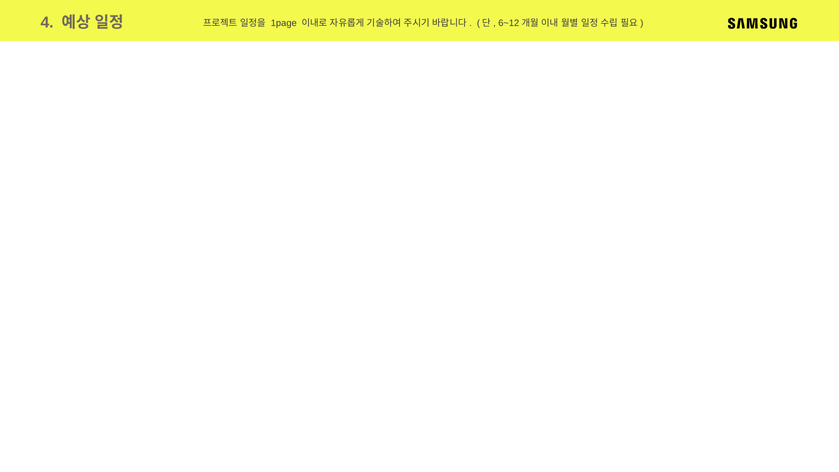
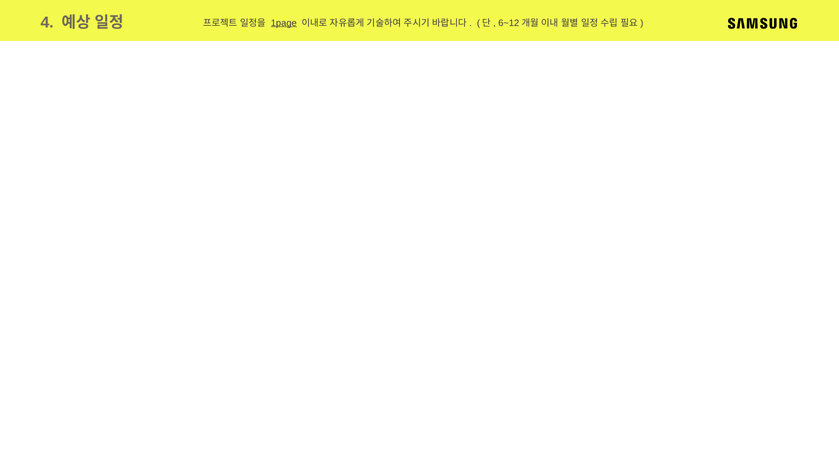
1page underline: none -> present
